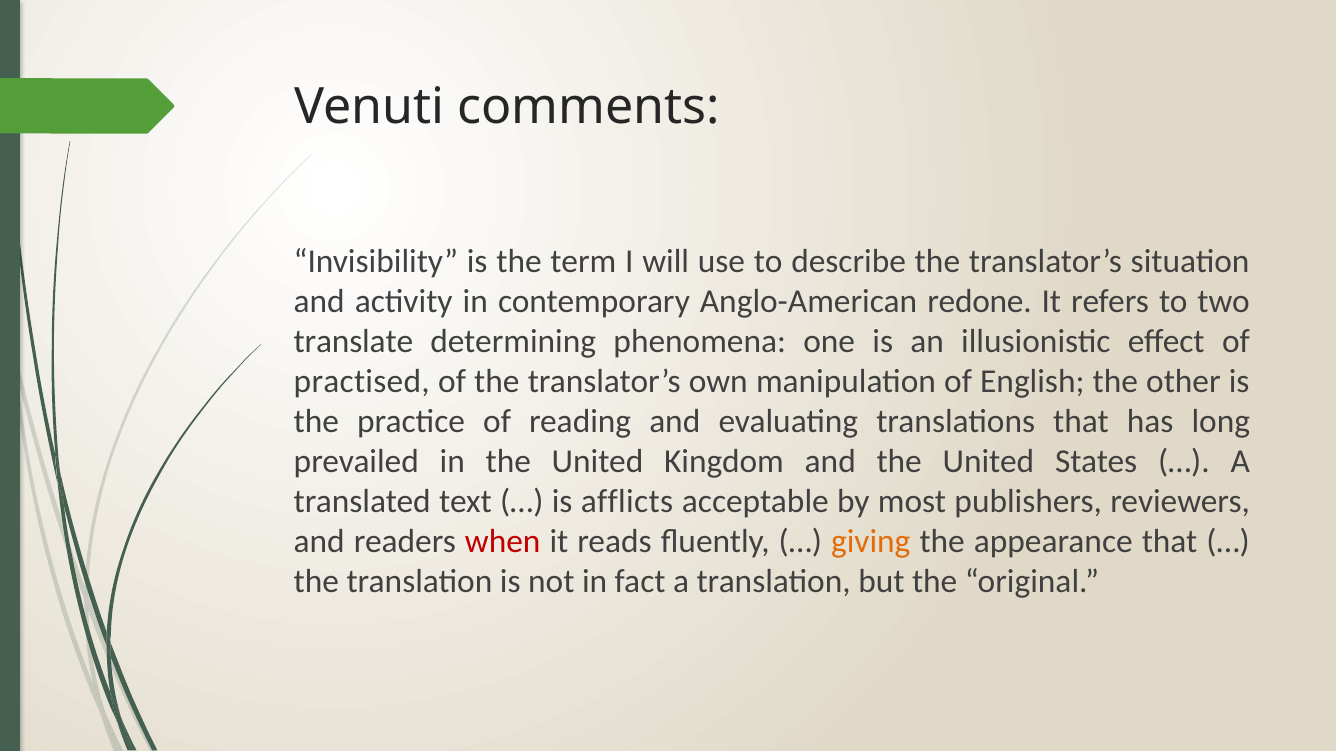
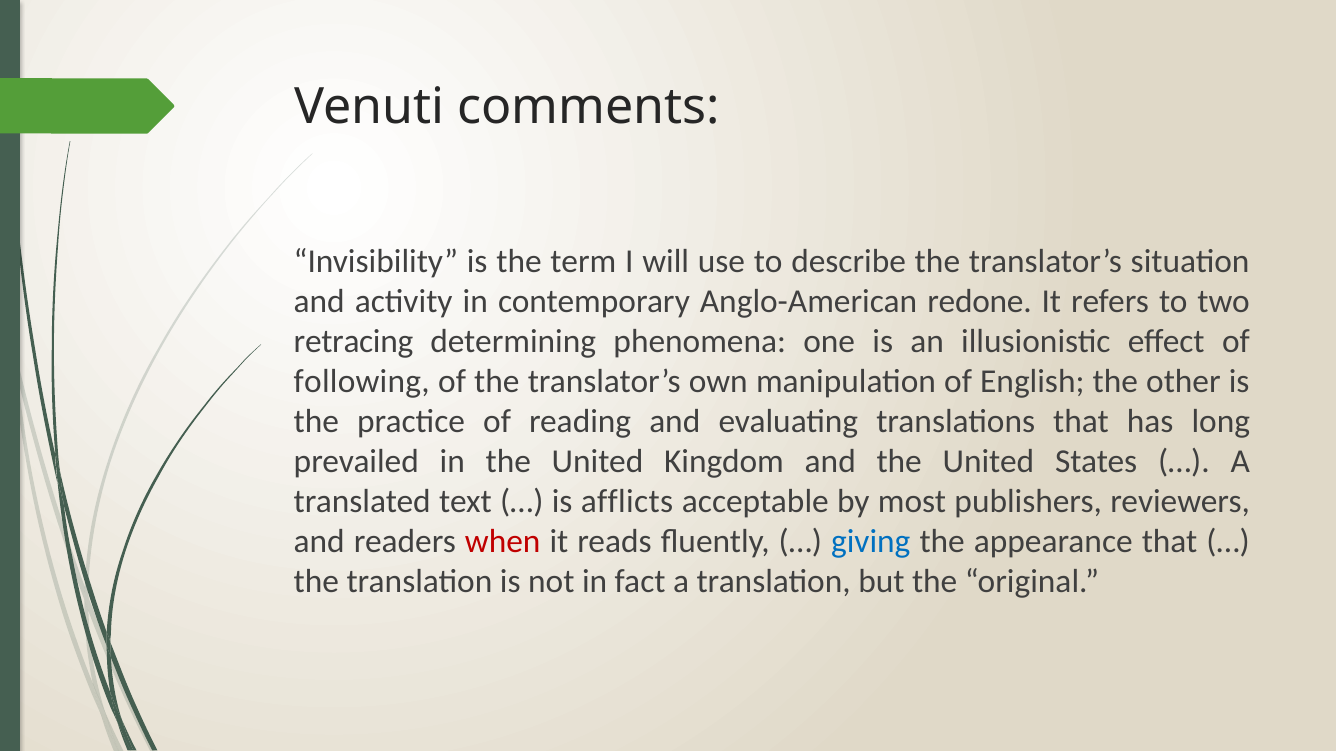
translate: translate -> retracing
practised: practised -> following
giving colour: orange -> blue
